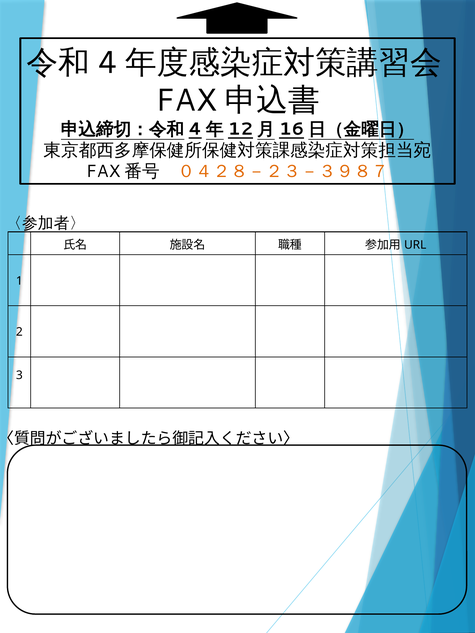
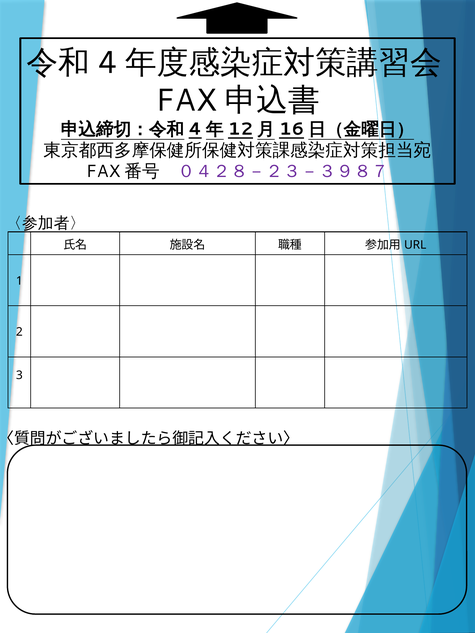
０４２８－２３－３９８７ colour: orange -> purple
